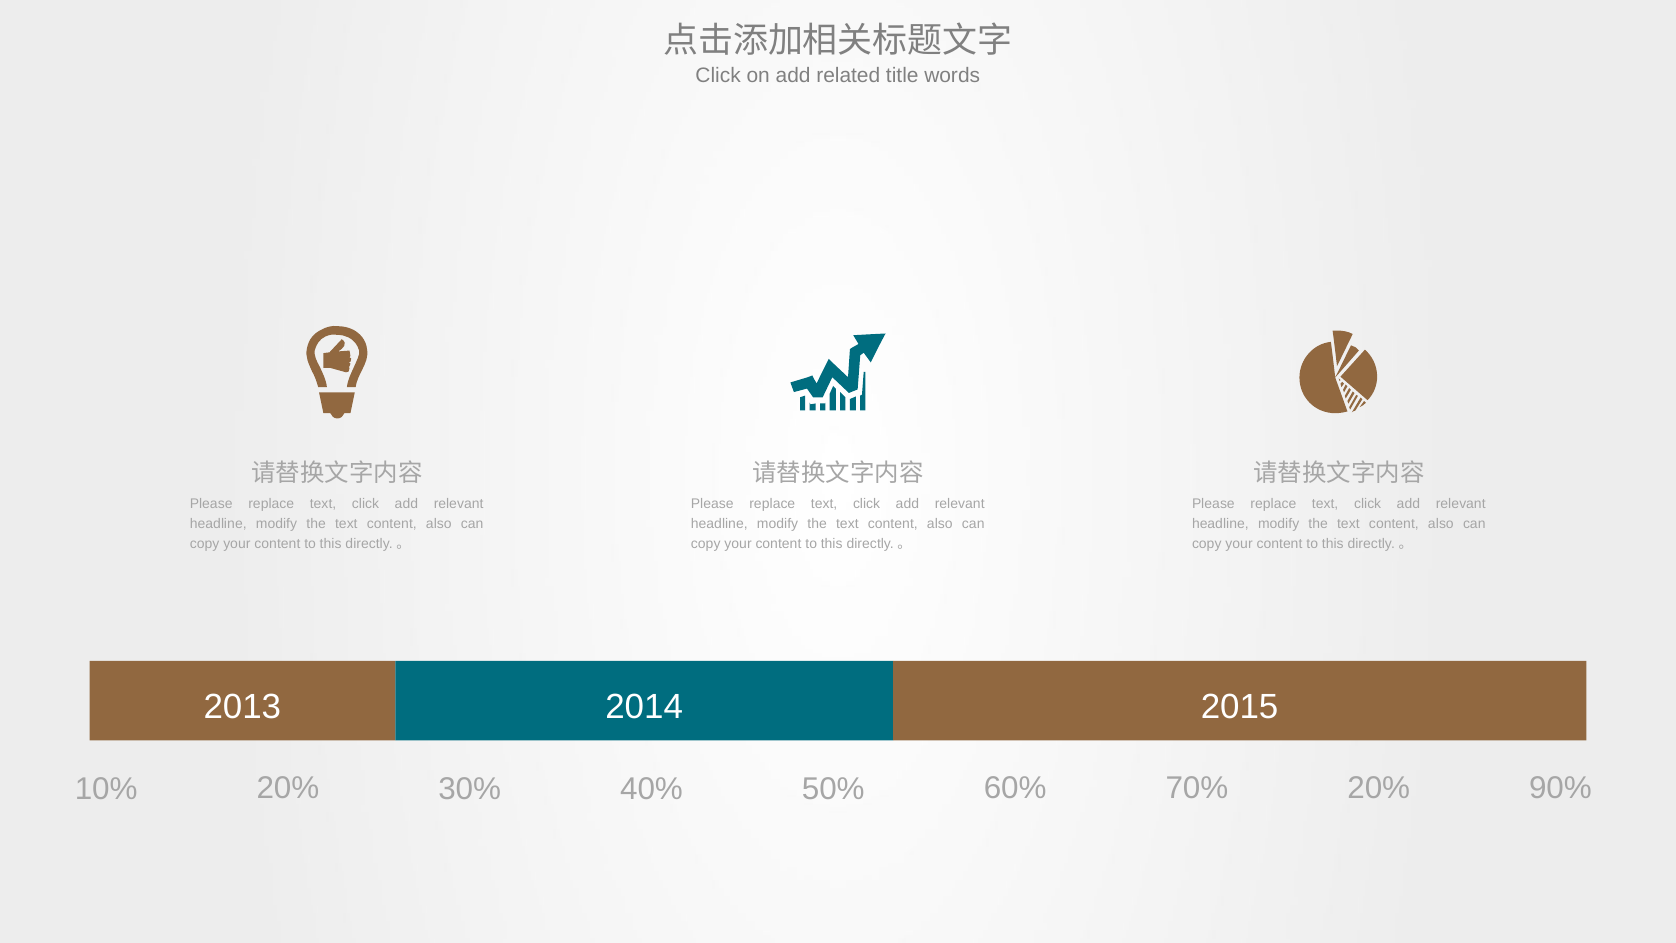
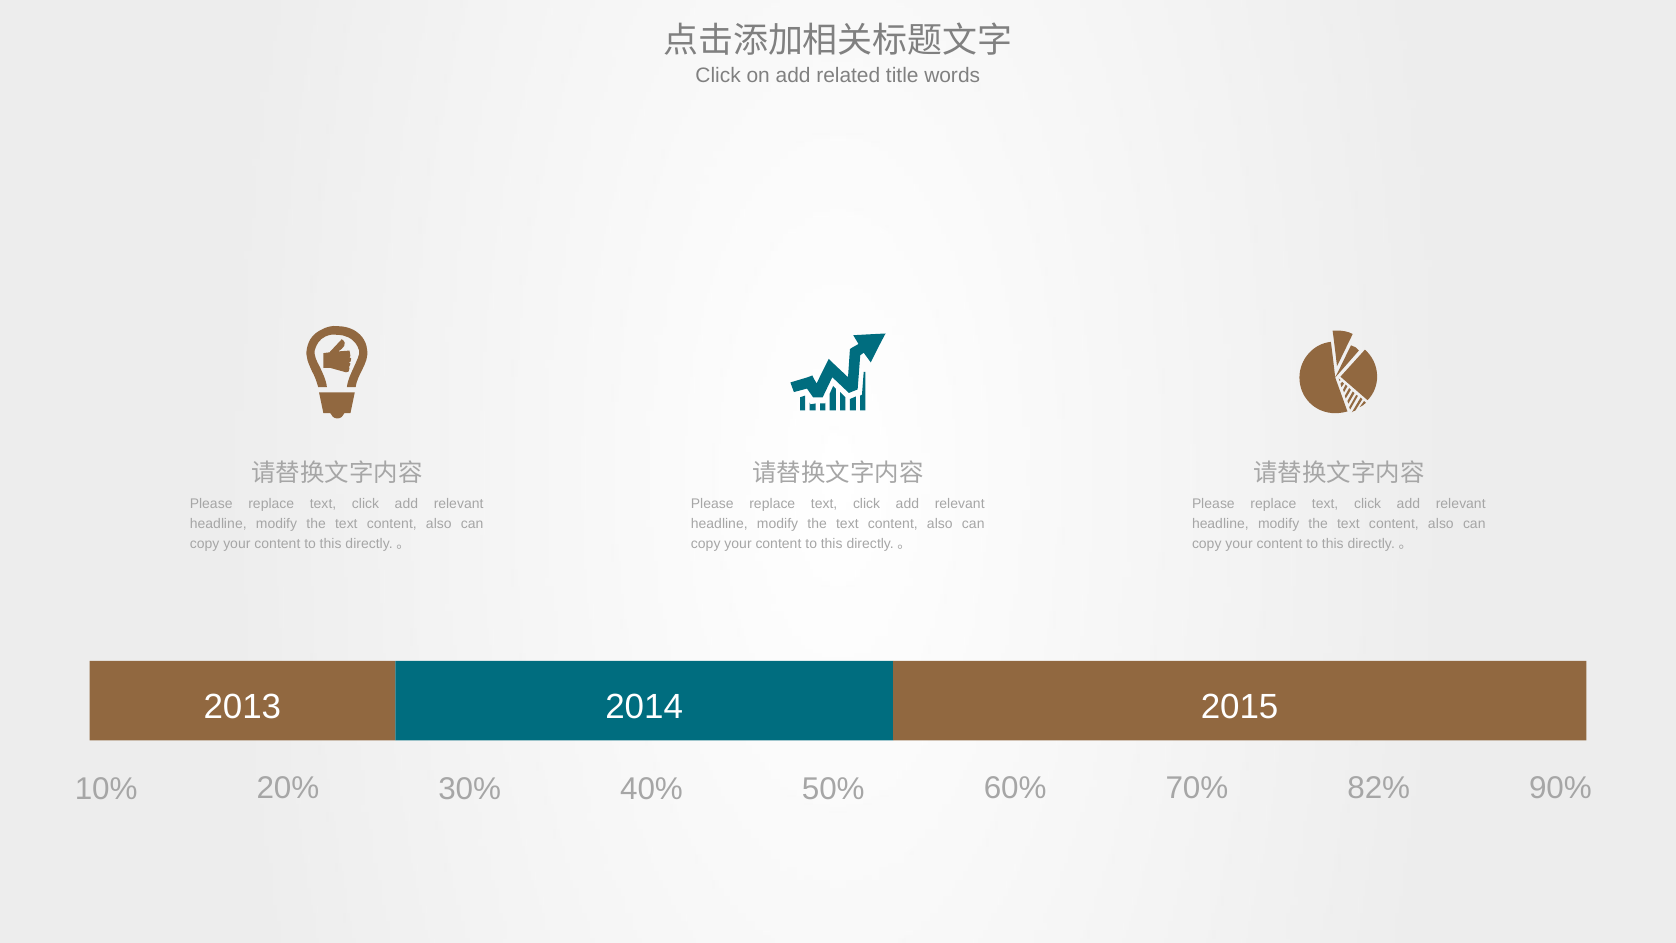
70% 20%: 20% -> 82%
